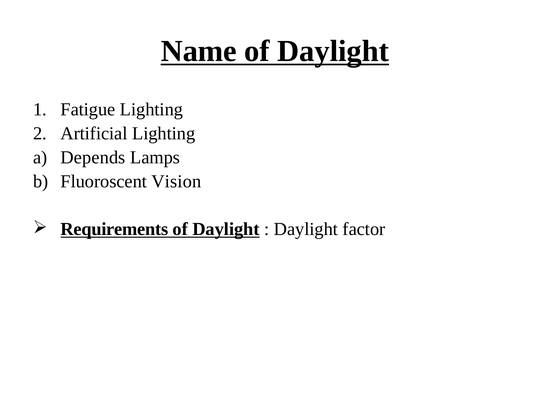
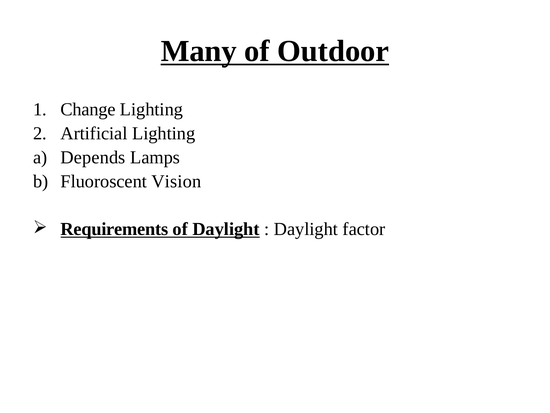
Name: Name -> Many
Daylight at (333, 51): Daylight -> Outdoor
Fatigue: Fatigue -> Change
